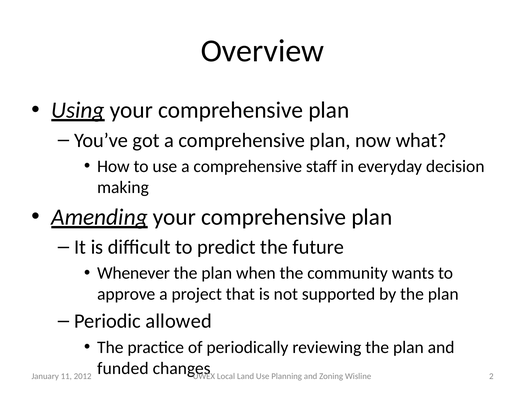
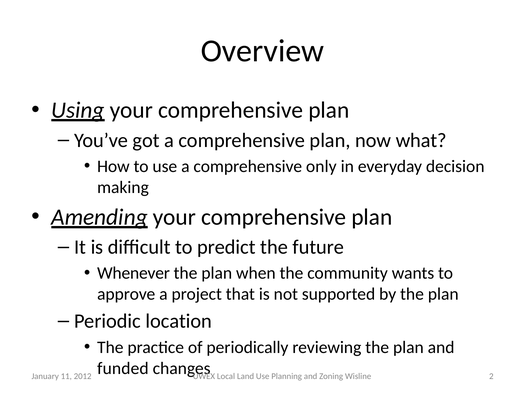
staff: staff -> only
allowed: allowed -> location
